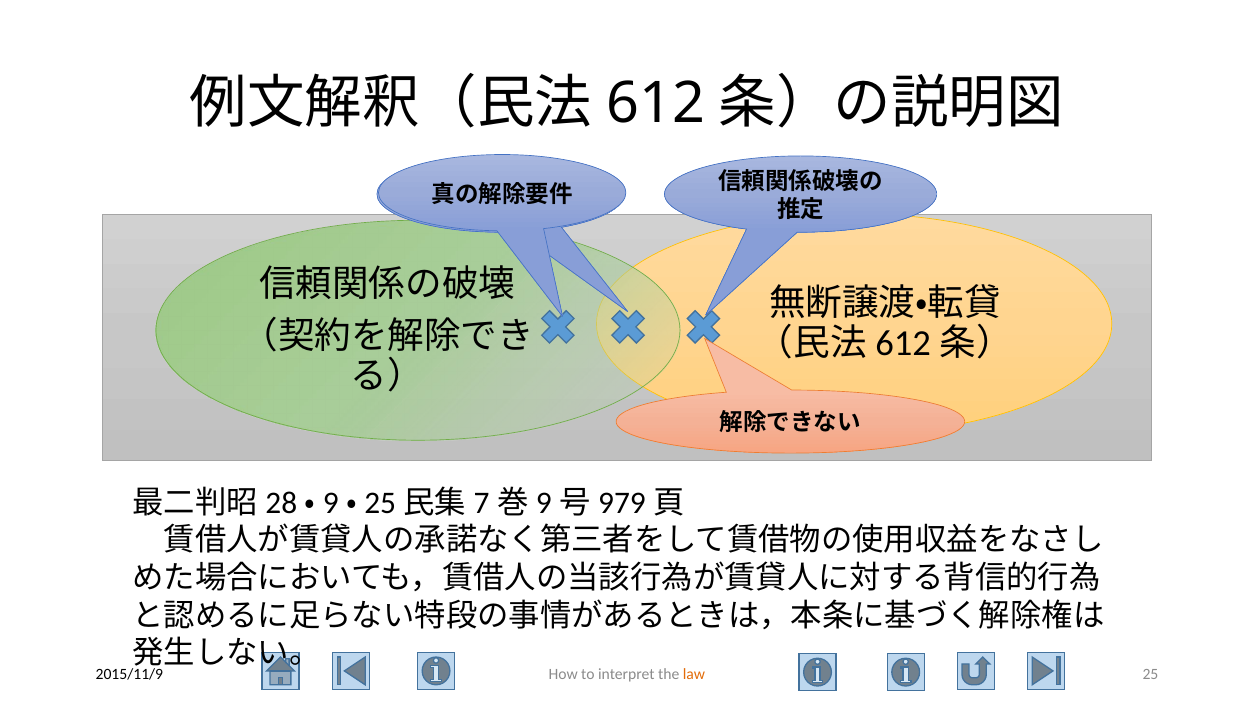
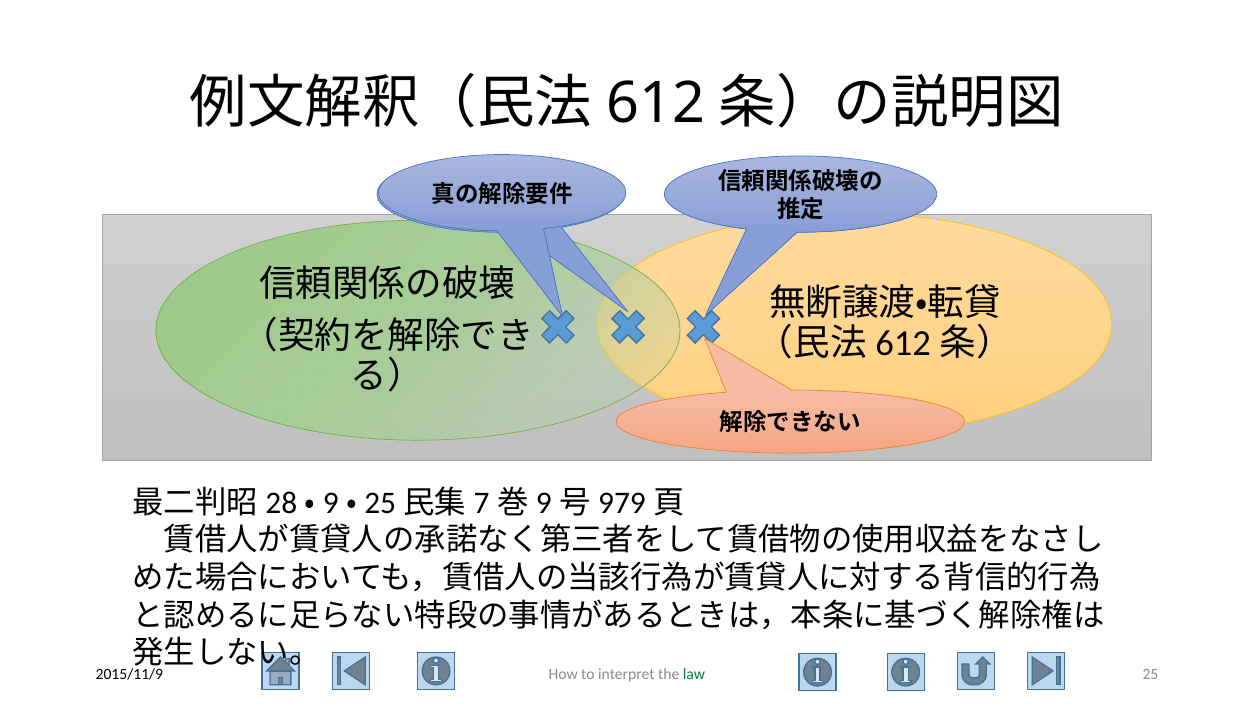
law colour: orange -> green
